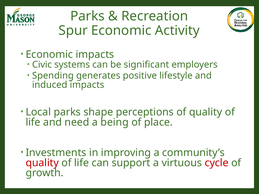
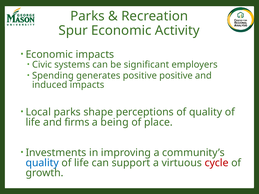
positive lifestyle: lifestyle -> positive
need: need -> firms
quality at (42, 163) colour: red -> blue
